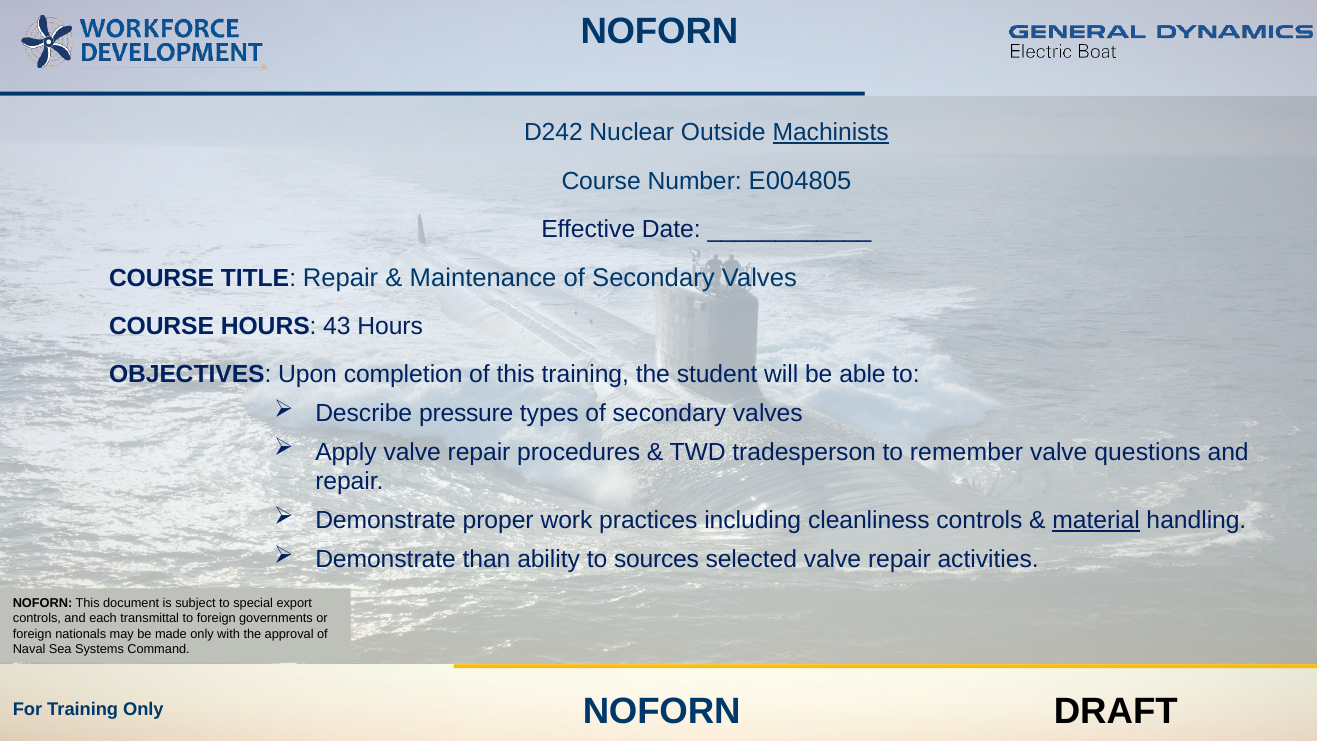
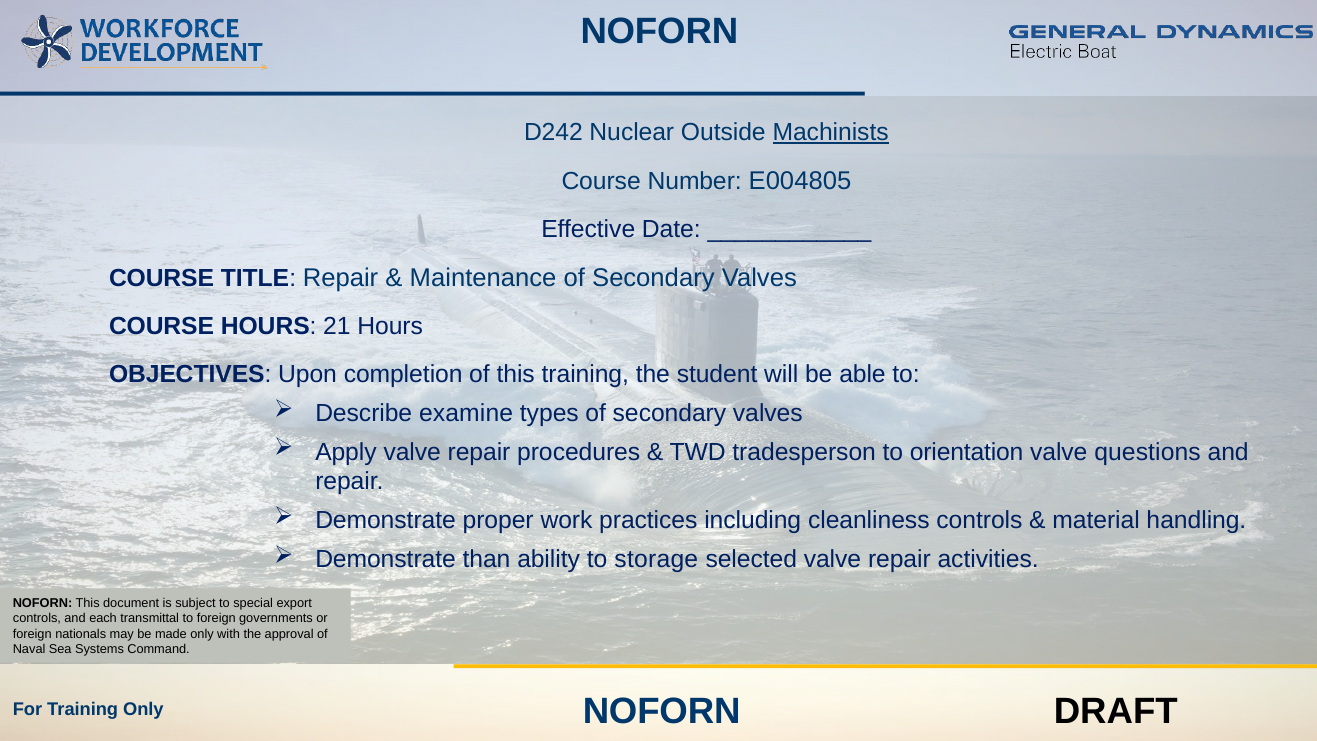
43: 43 -> 21
pressure: pressure -> examine
remember: remember -> orientation
material underline: present -> none
sources: sources -> storage
